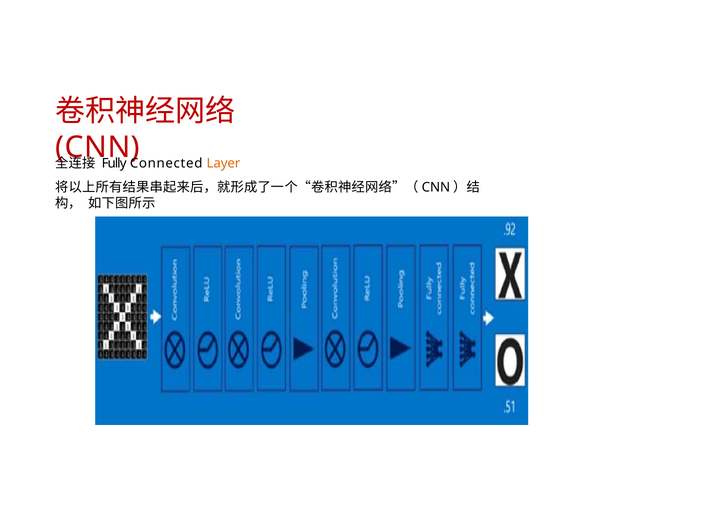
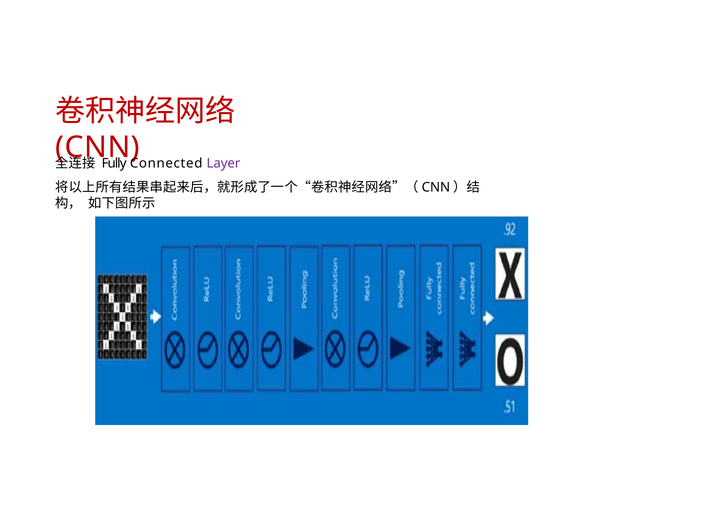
Layer colour: orange -> purple
